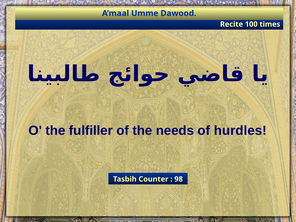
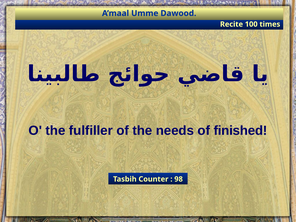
hurdles: hurdles -> finished
